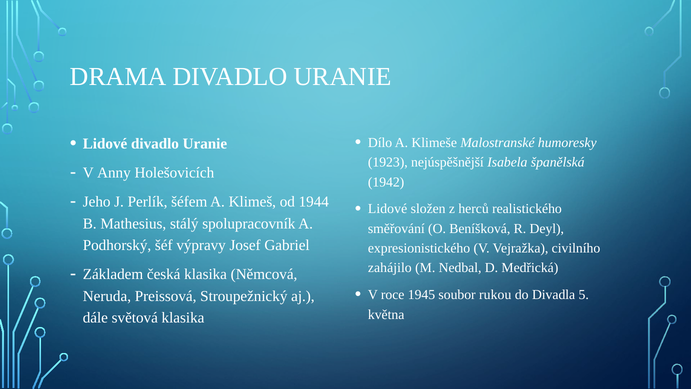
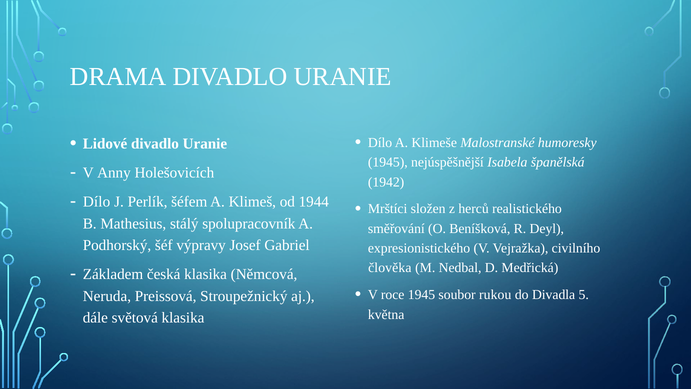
1923 at (388, 162): 1923 -> 1945
Jeho at (97, 202): Jeho -> Dílo
Lidové at (388, 209): Lidové -> Mrštíci
zahájilo: zahájilo -> člověka
